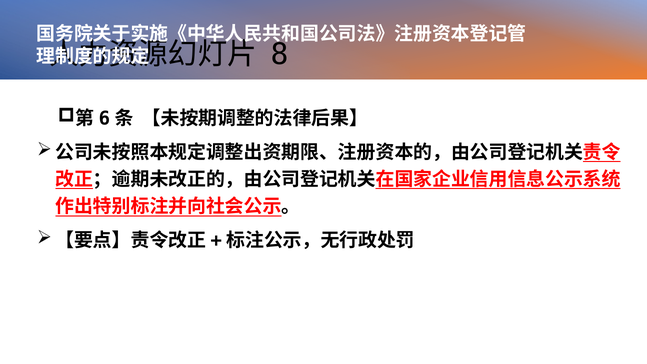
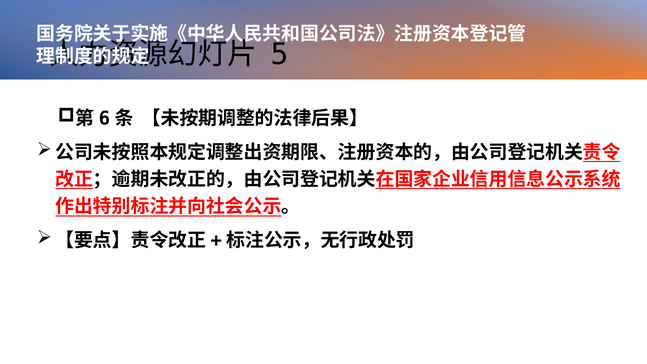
8: 8 -> 5
